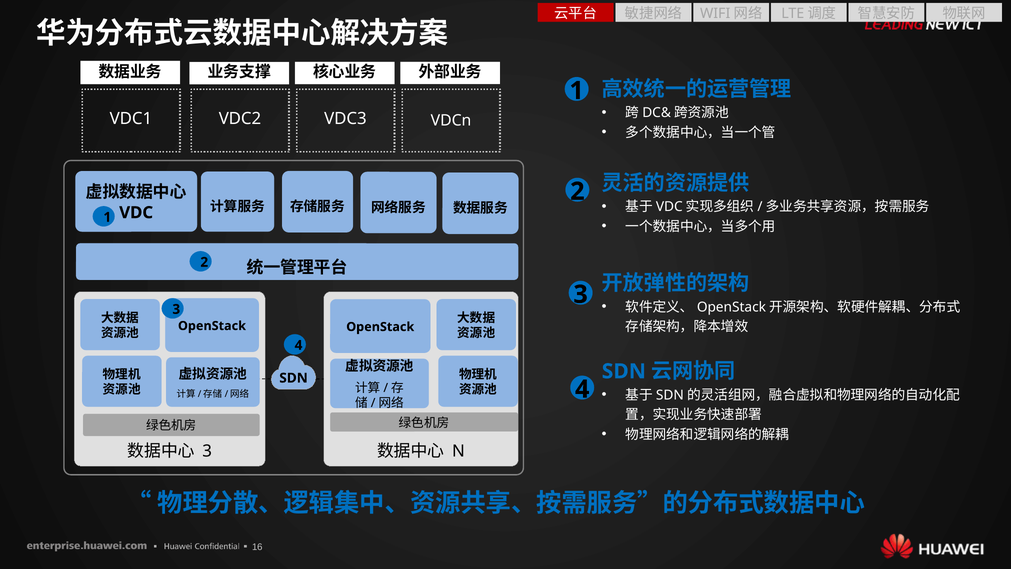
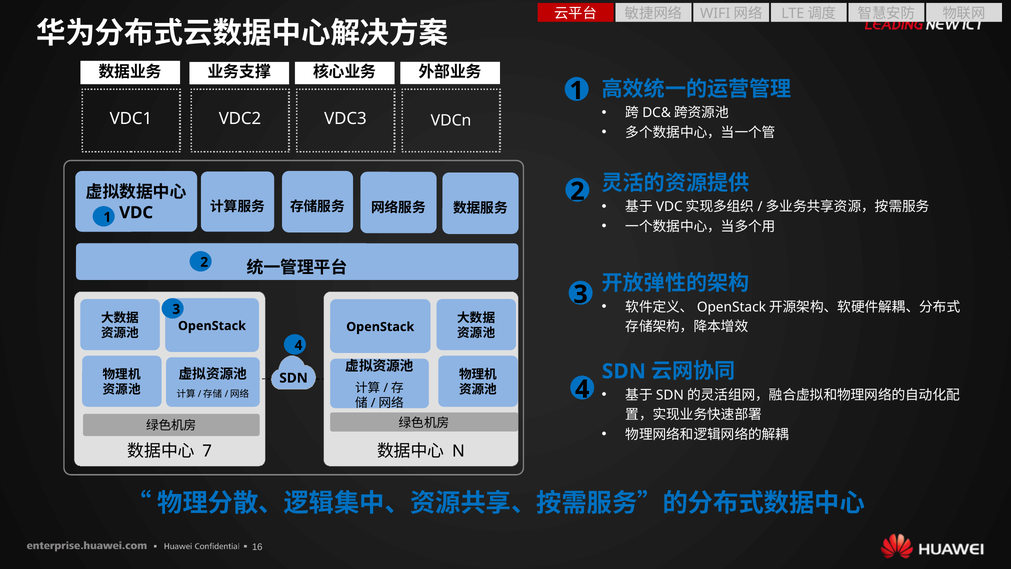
3 at (207, 451): 3 -> 7
